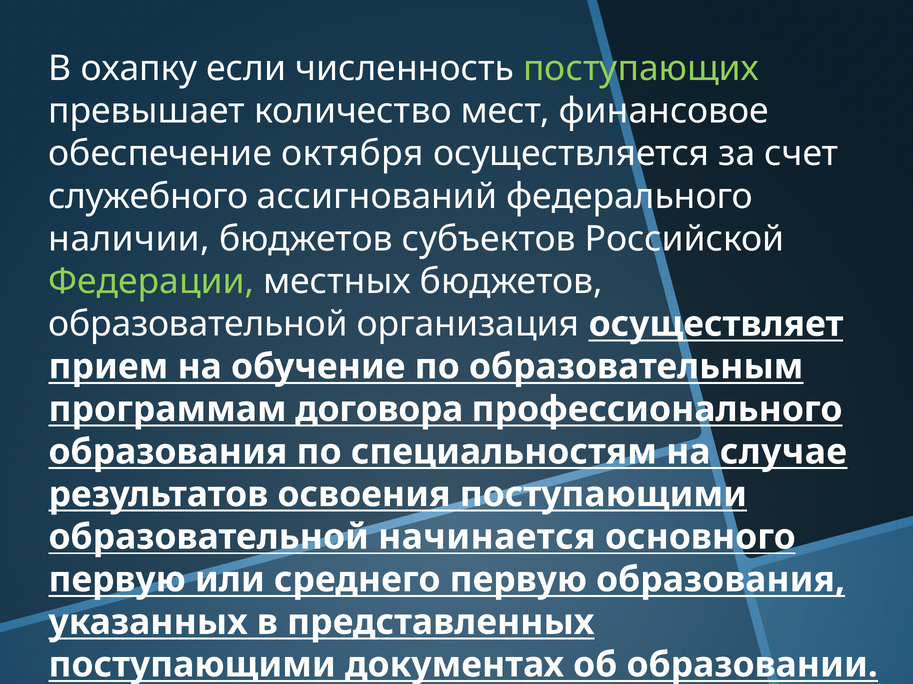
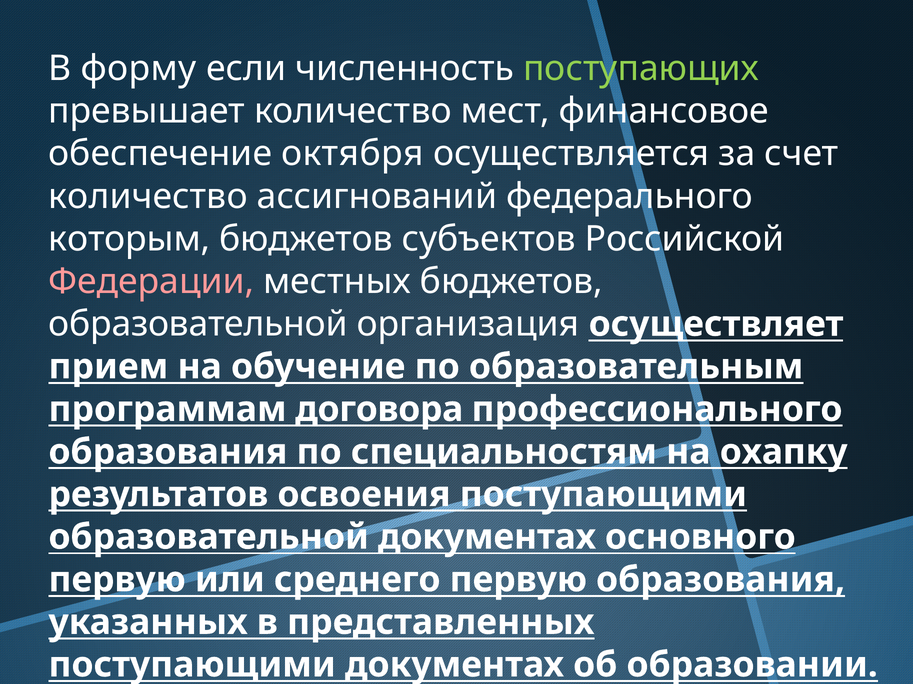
охапку: охапку -> форму
служебного at (148, 197): служебного -> количество
наличии: наличии -> которым
Федерации colour: light green -> pink
случае: случае -> охапку
образовательной начинается: начинается -> документах
